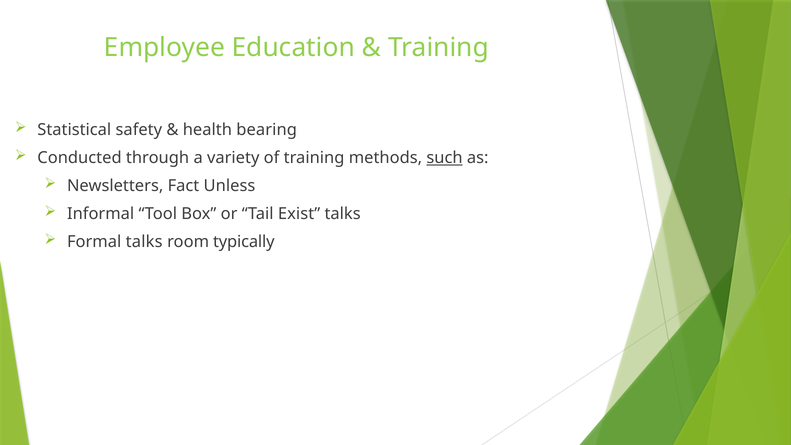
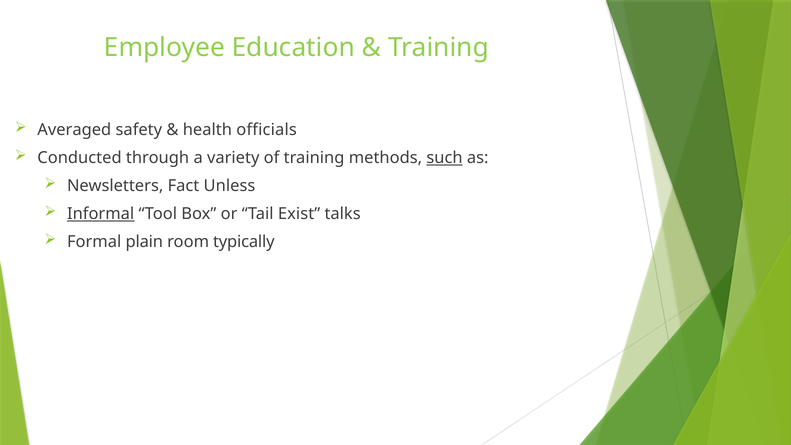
Statistical: Statistical -> Averaged
bearing: bearing -> officials
Informal underline: none -> present
Formal talks: talks -> plain
